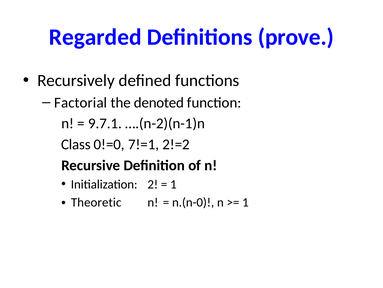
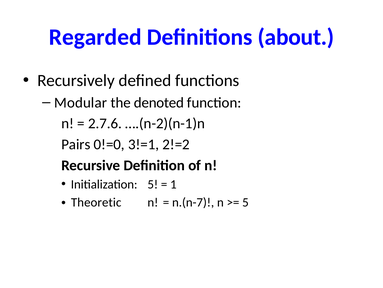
prove: prove -> about
Factorial: Factorial -> Modular
9.7.1: 9.7.1 -> 2.7.6
Class: Class -> Pairs
7!=1: 7!=1 -> 3!=1
Initialization 2: 2 -> 5
n.(n-0: n.(n-0 -> n.(n-7
1 at (245, 202): 1 -> 5
